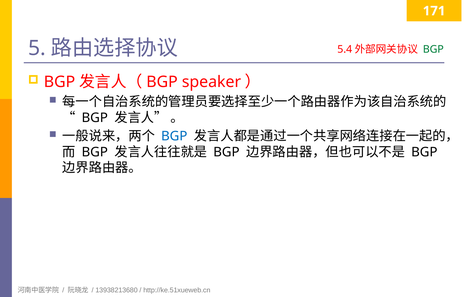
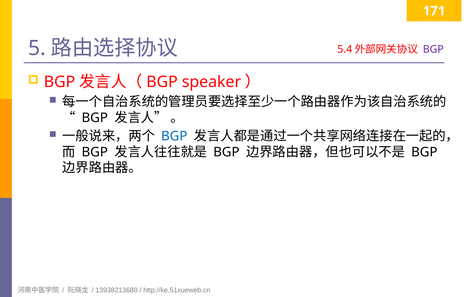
BGP at (433, 49) colour: green -> purple
